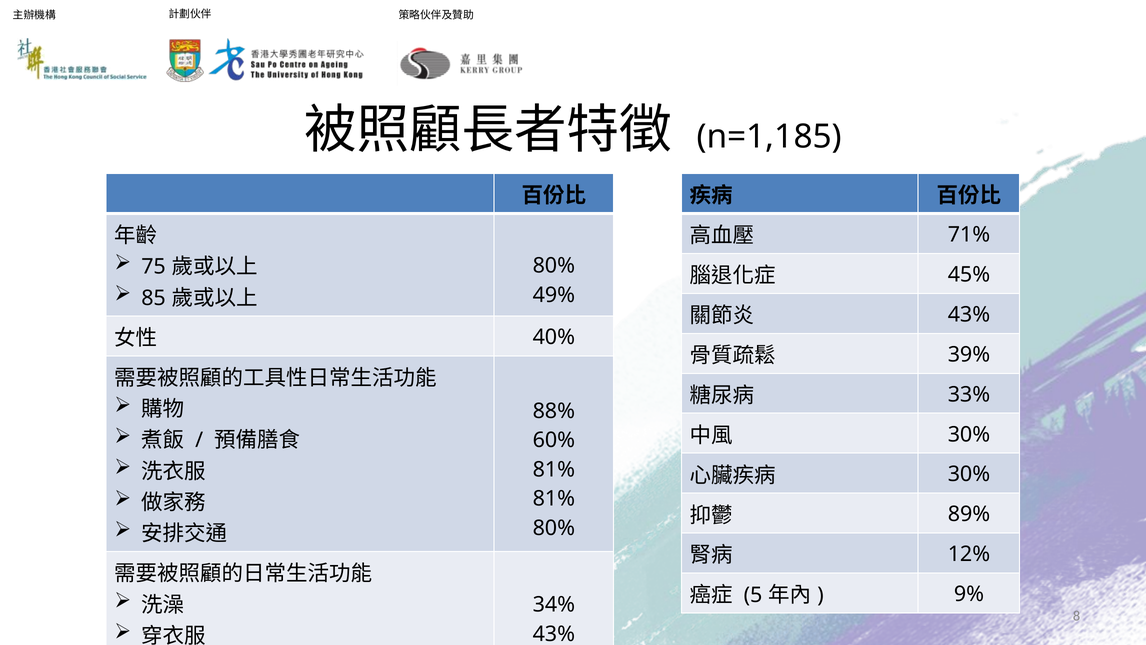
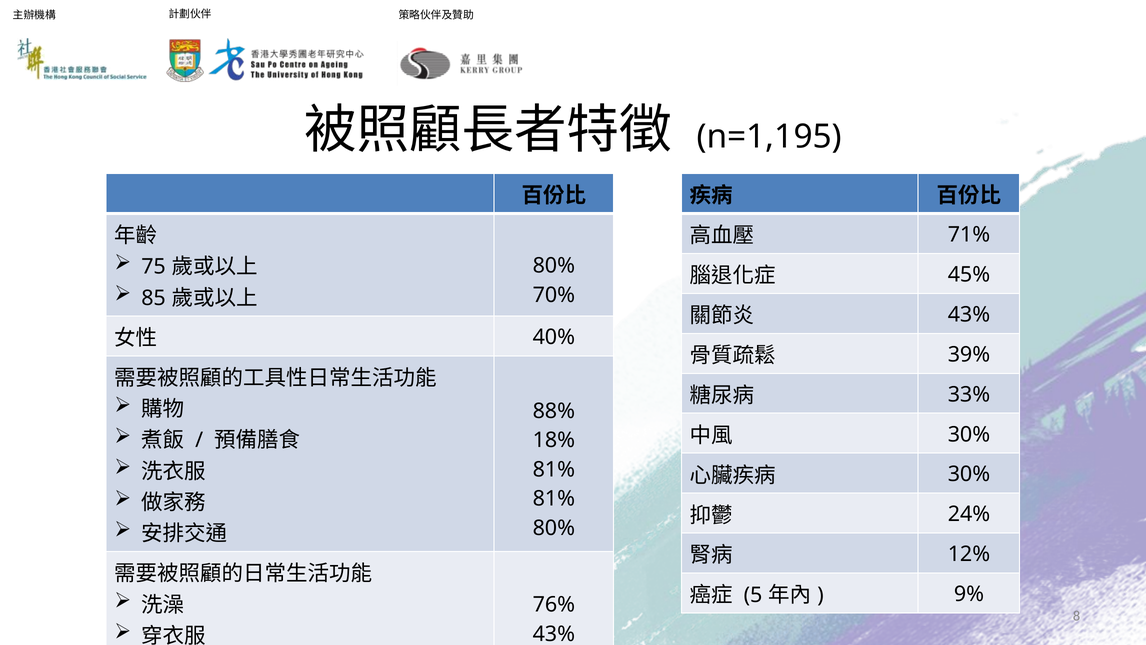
n=1,185: n=1,185 -> n=1,195
49%: 49% -> 70%
60%: 60% -> 18%
89%: 89% -> 24%
34%: 34% -> 76%
